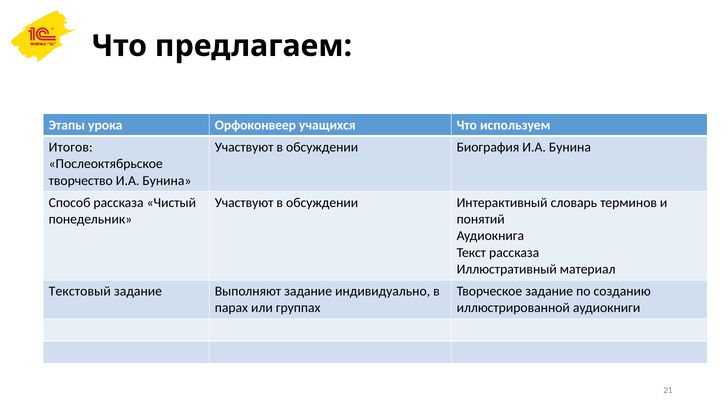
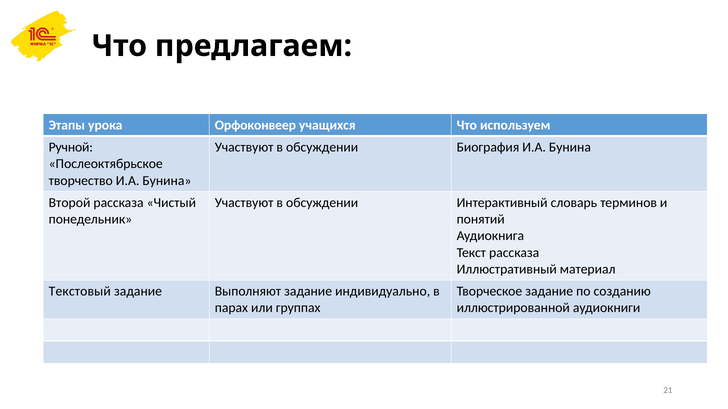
Итогов: Итогов -> Ручной
Способ: Способ -> Второй
